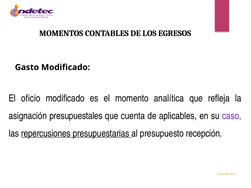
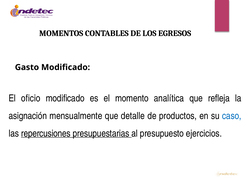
presupuestales: presupuestales -> mensualmente
cuenta: cuenta -> detalle
aplicables: aplicables -> productos
caso colour: purple -> blue
recepción: recepción -> ejercicios
